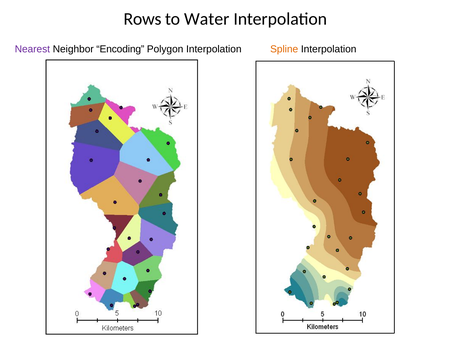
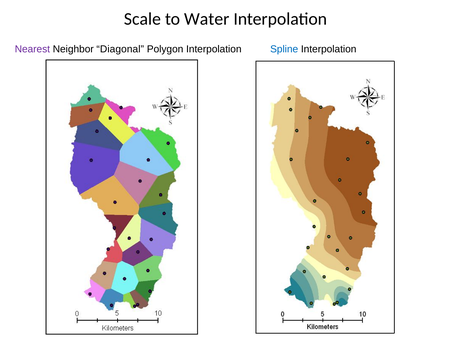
Rows: Rows -> Scale
Encoding: Encoding -> Diagonal
Spline colour: orange -> blue
